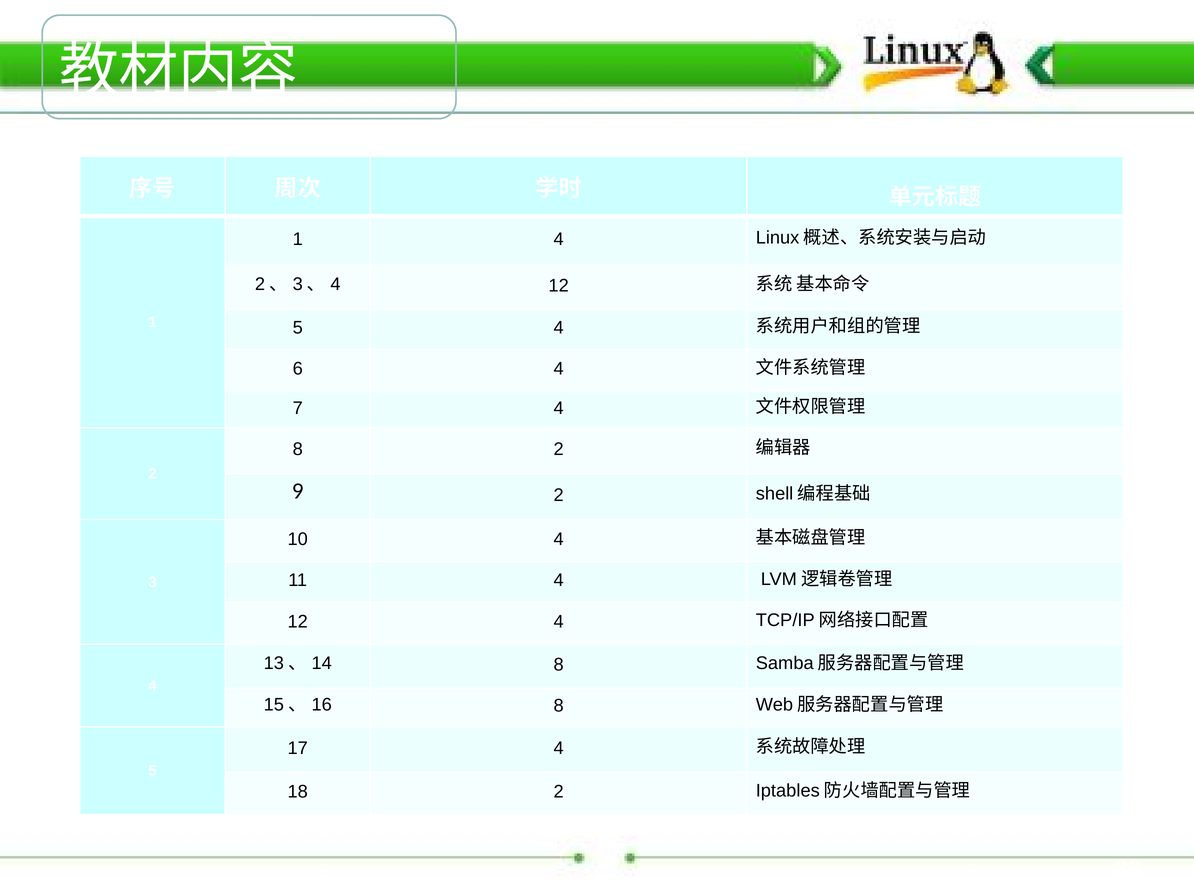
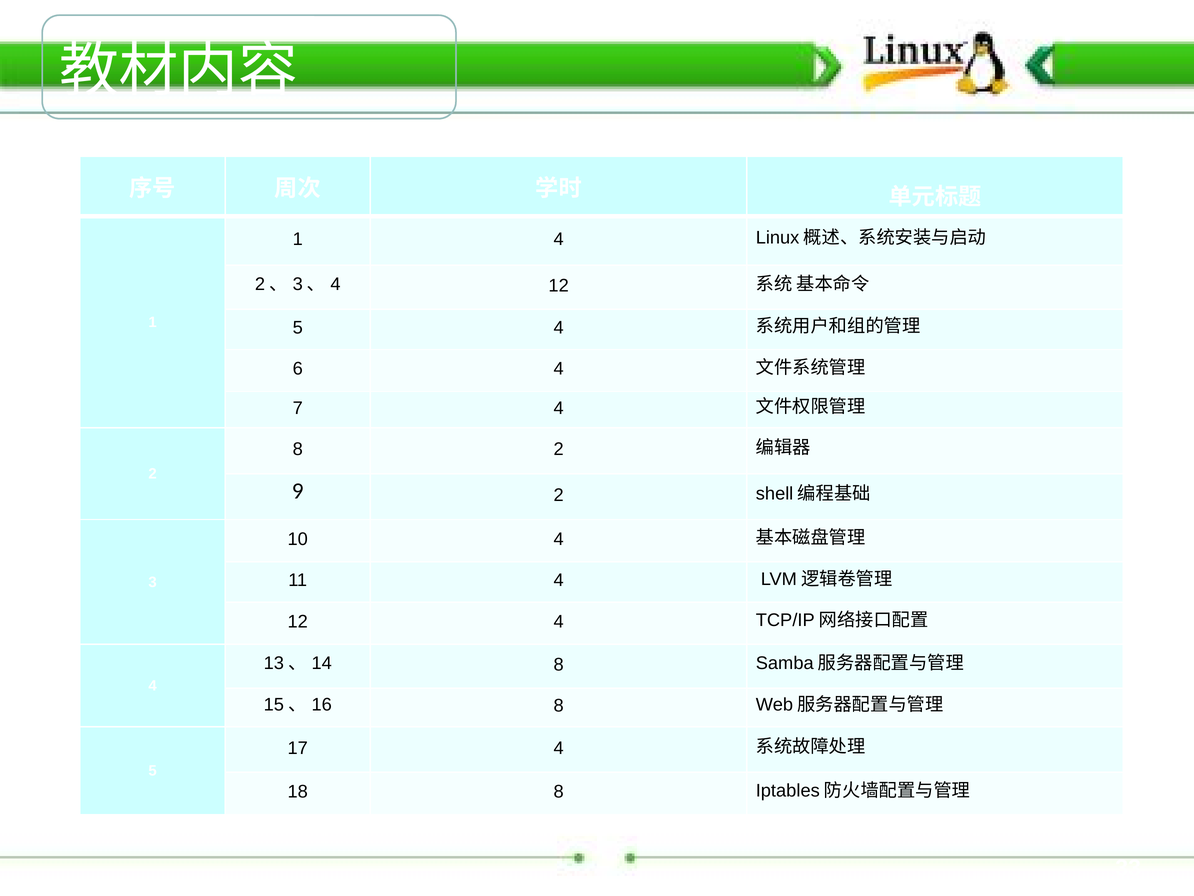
18 2: 2 -> 8
